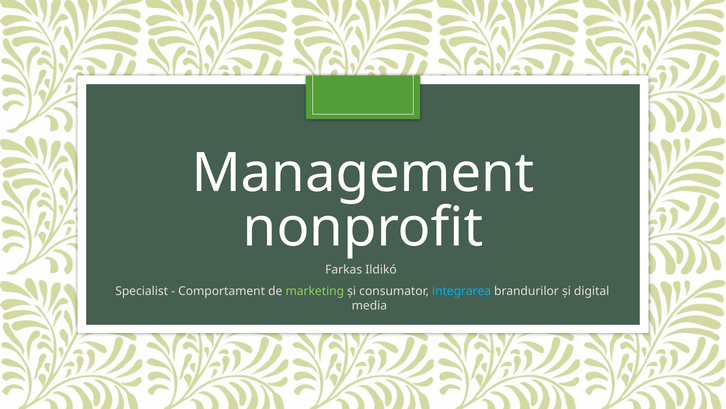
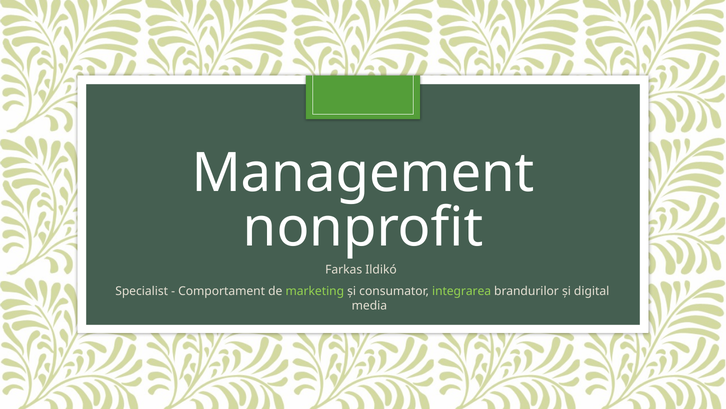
integrarea colour: light blue -> light green
